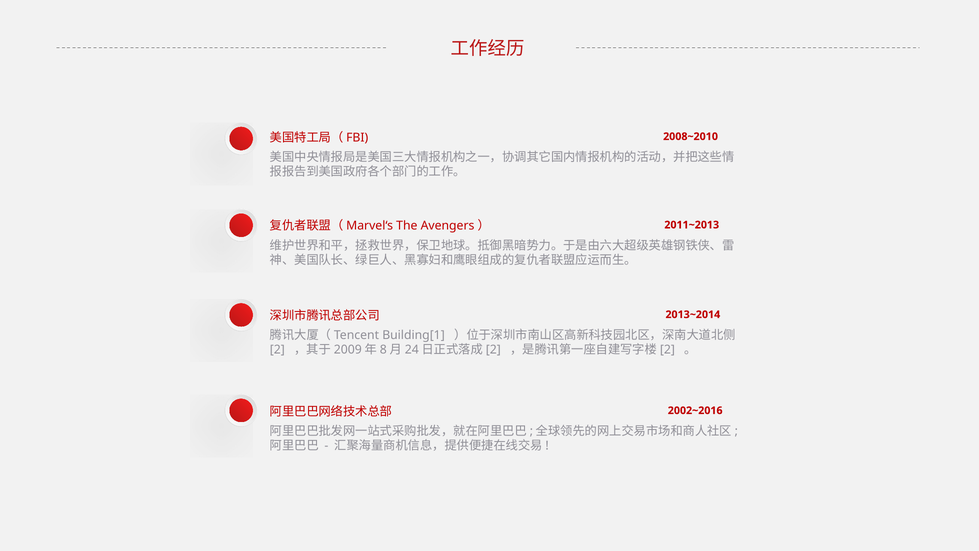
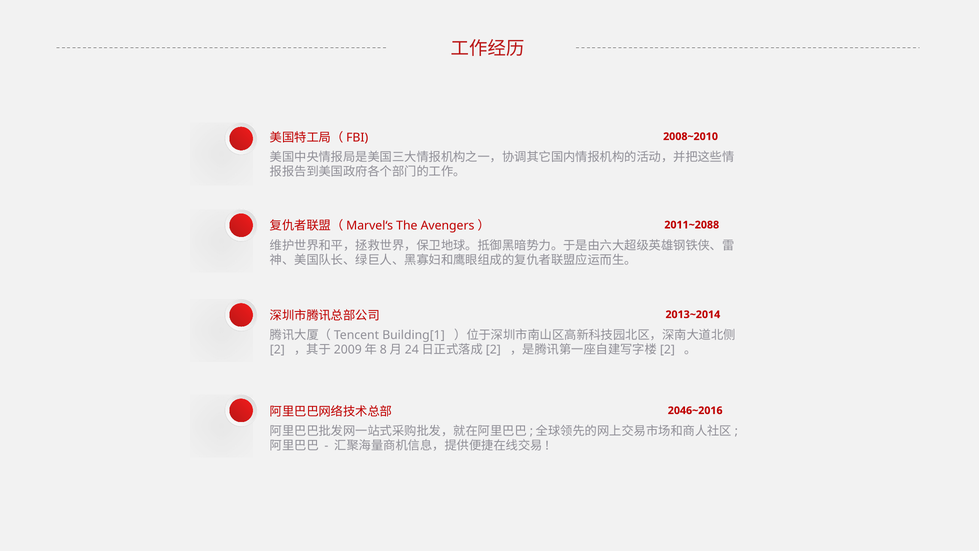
2011~2013: 2011~2013 -> 2011~2088
2002~2016: 2002~2016 -> 2046~2016
